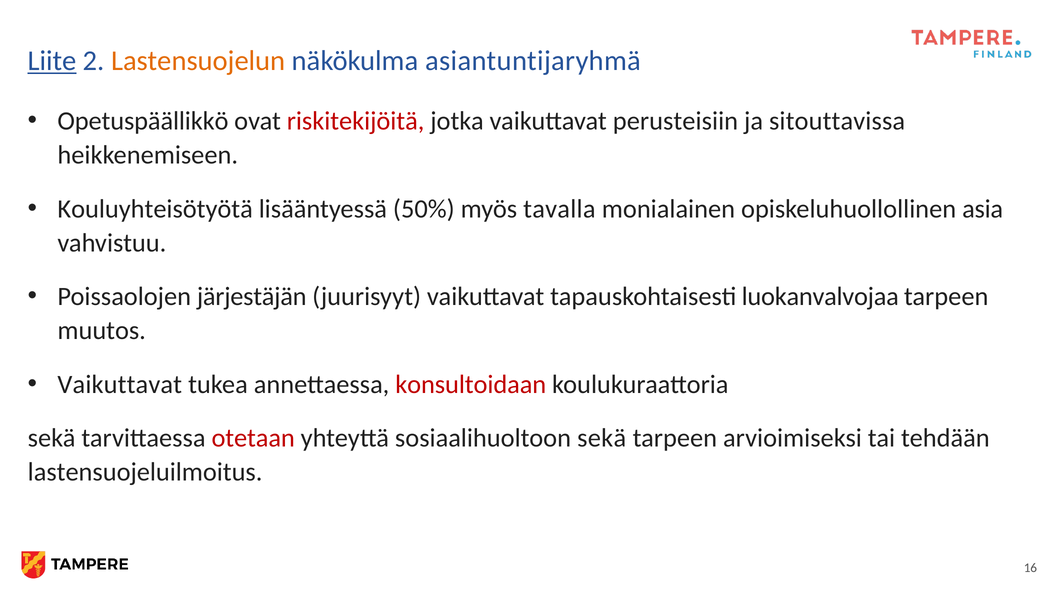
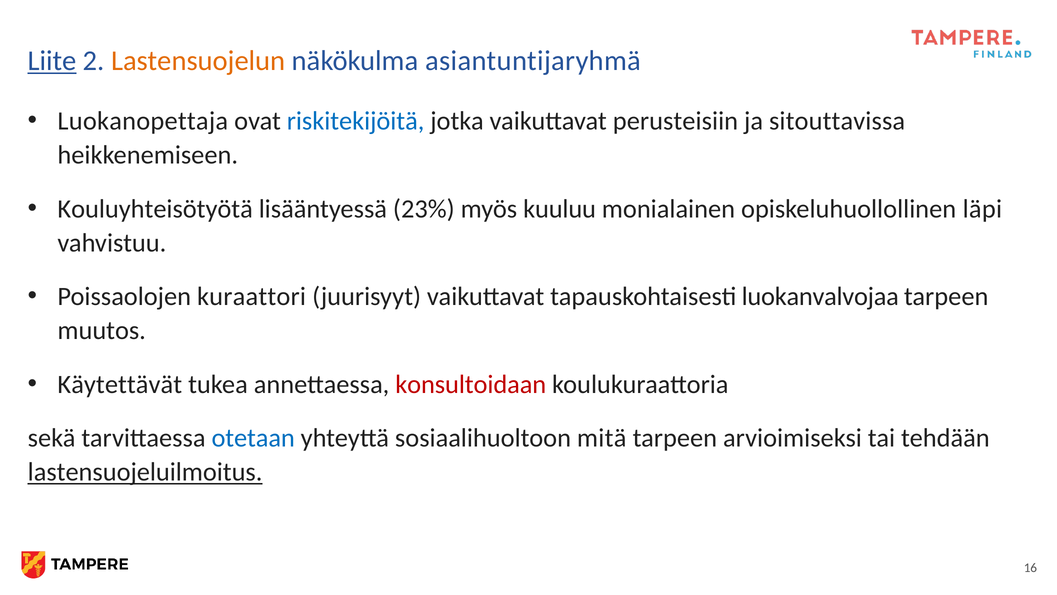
Opetuspäällikkö: Opetuspäällikkö -> Luokanopettaja
riskitekijöitä colour: red -> blue
50%: 50% -> 23%
tavalla: tavalla -> kuuluu
asia: asia -> läpi
järjestäjän: järjestäjän -> kuraattori
Vaikuttavat at (120, 384): Vaikuttavat -> Käytettävät
otetaan colour: red -> blue
sosiaalihuoltoon sekä: sekä -> mitä
lastensuojeluilmoitus underline: none -> present
